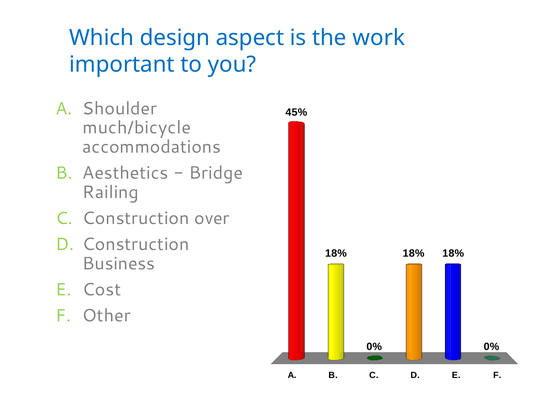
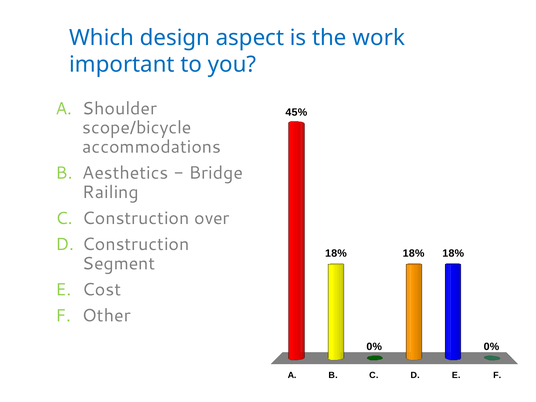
much/bicycle: much/bicycle -> scope/bicycle
Business: Business -> Segment
